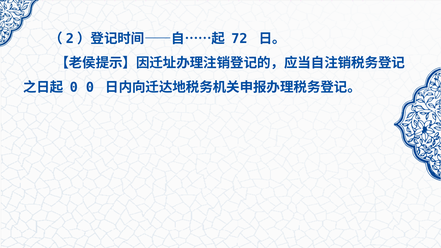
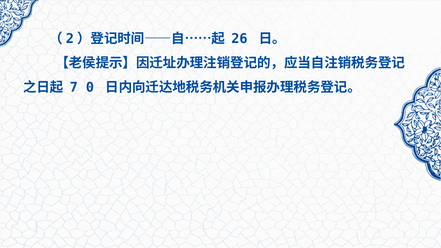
72: 72 -> 26
0 at (74, 87): 0 -> 7
